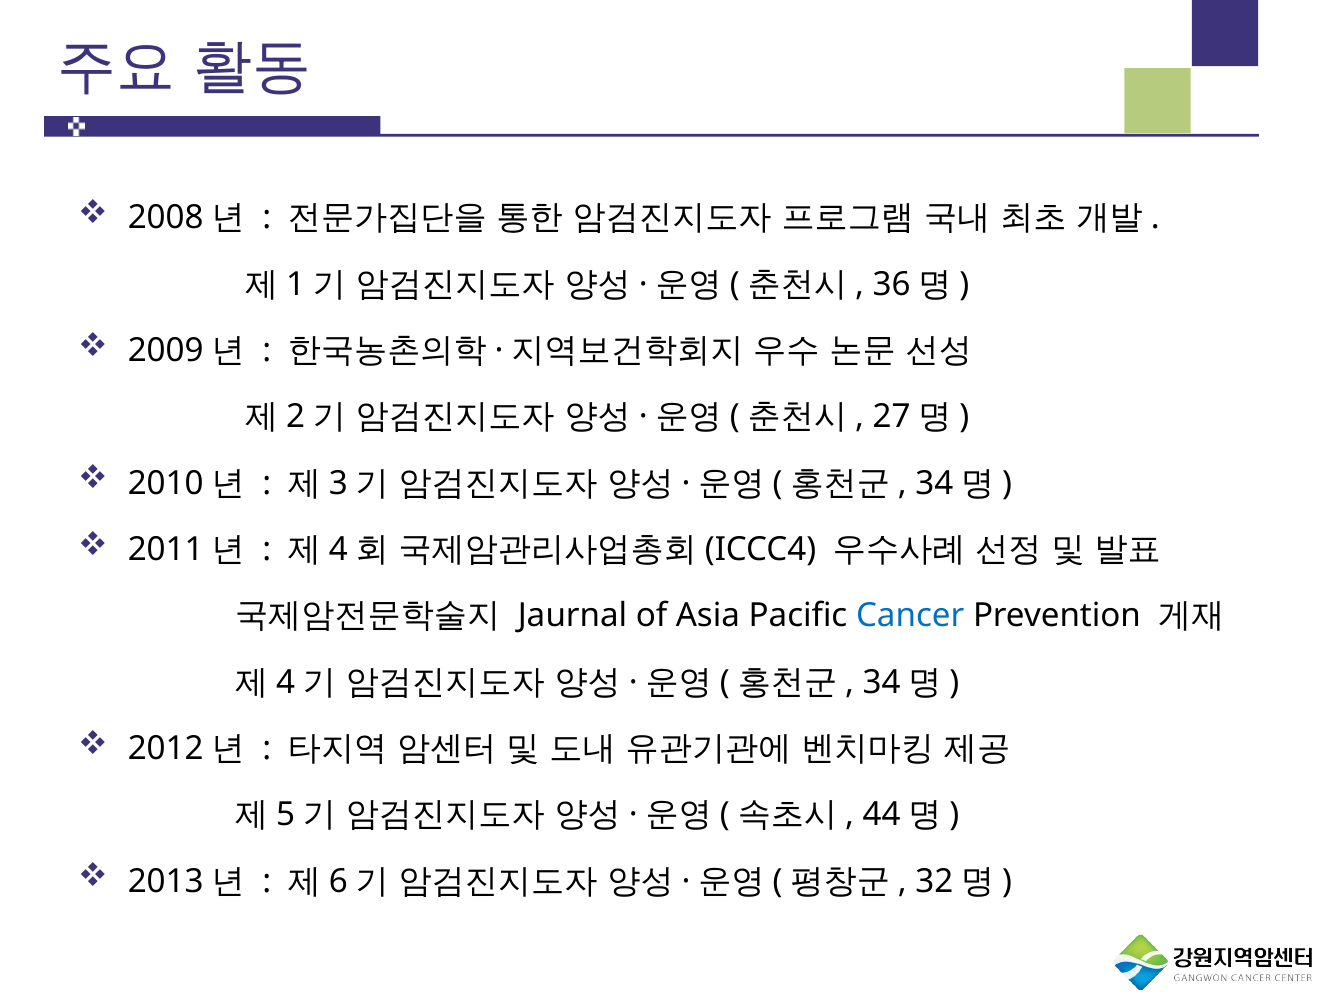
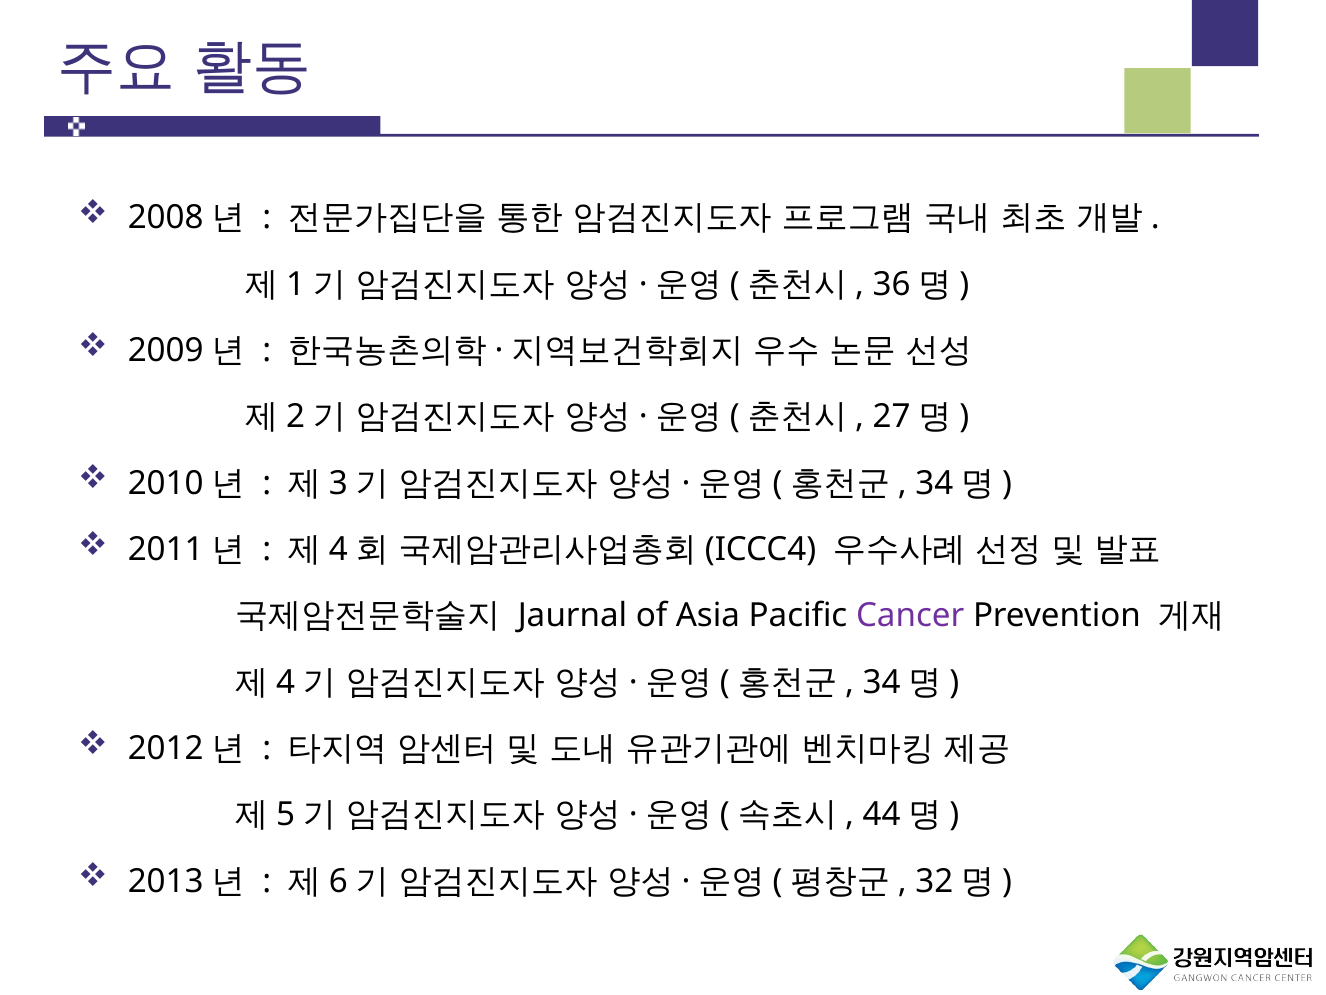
Cancer colour: blue -> purple
